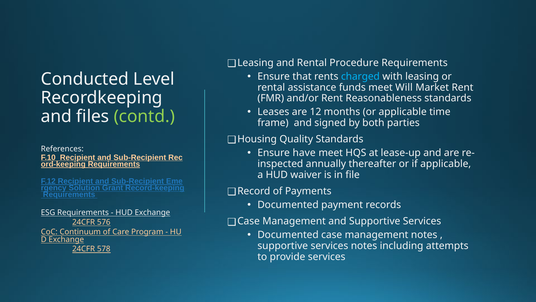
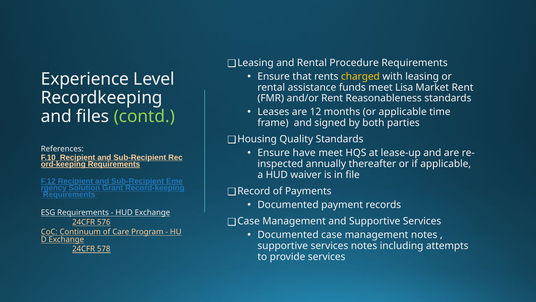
charged colour: light blue -> yellow
Conducted: Conducted -> Experience
Will: Will -> Lisa
